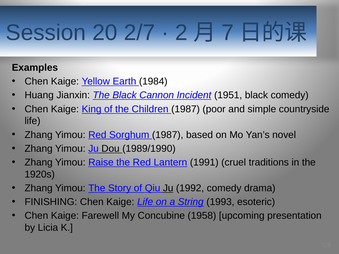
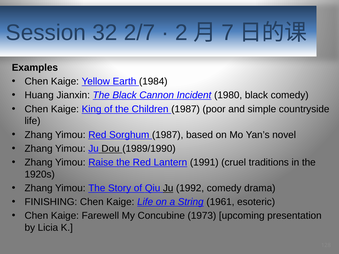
20: 20 -> 32
1951: 1951 -> 1980
1993: 1993 -> 1961
1958: 1958 -> 1973
